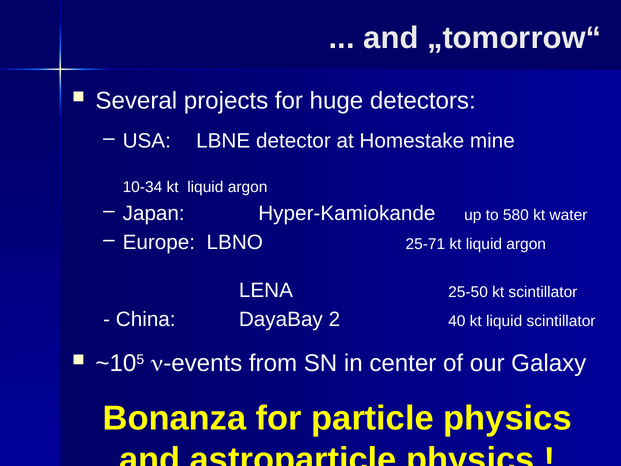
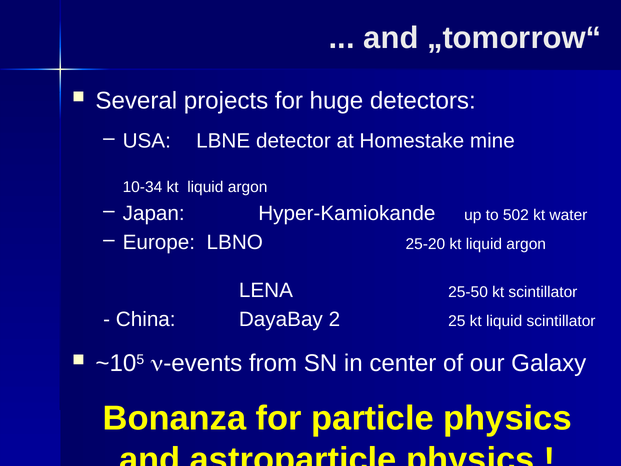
580: 580 -> 502
25-71: 25-71 -> 25-20
40: 40 -> 25
